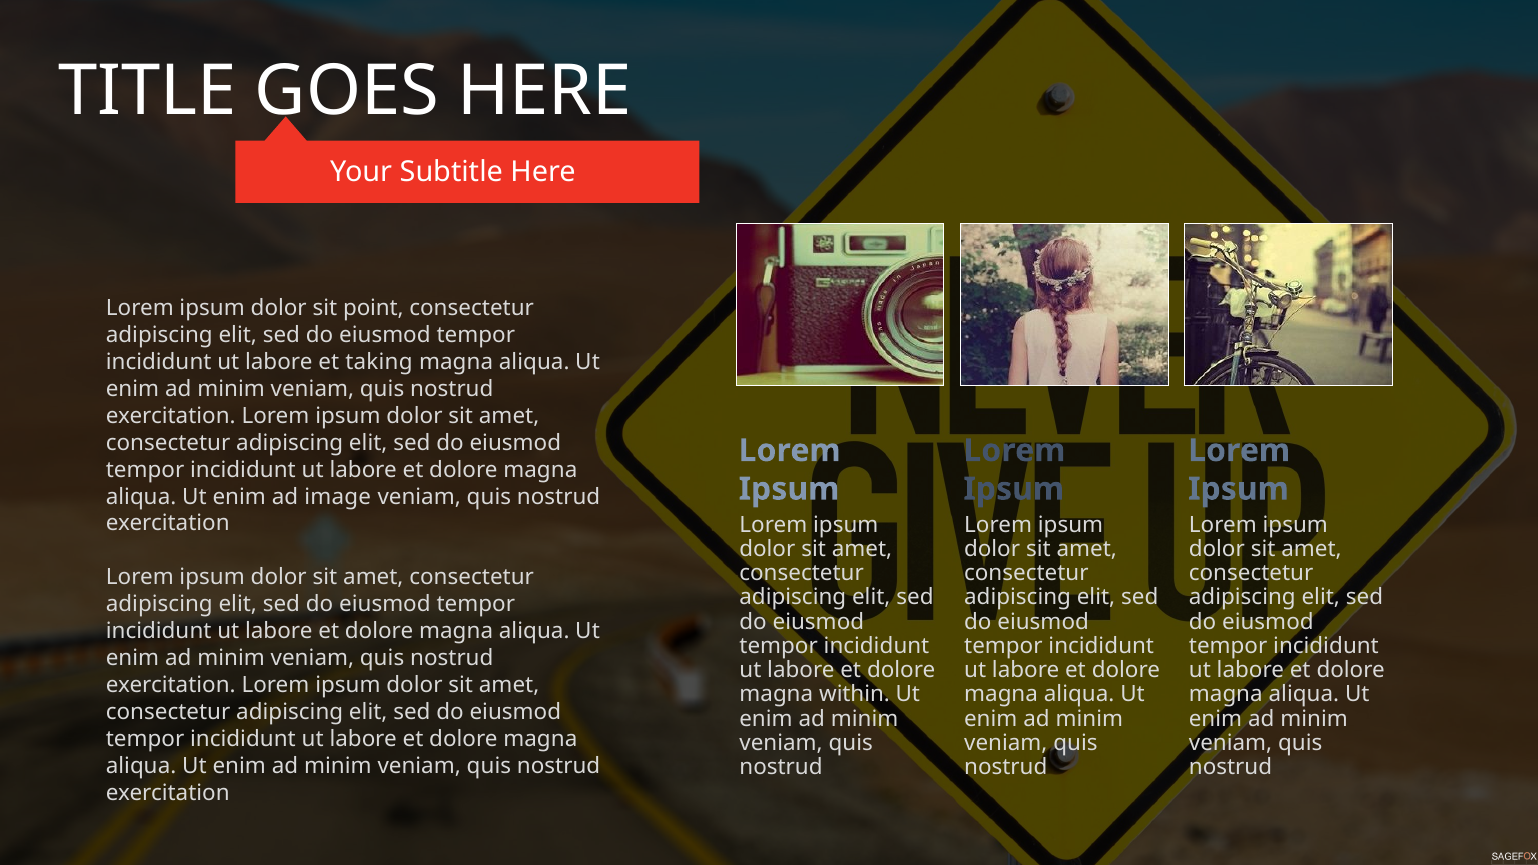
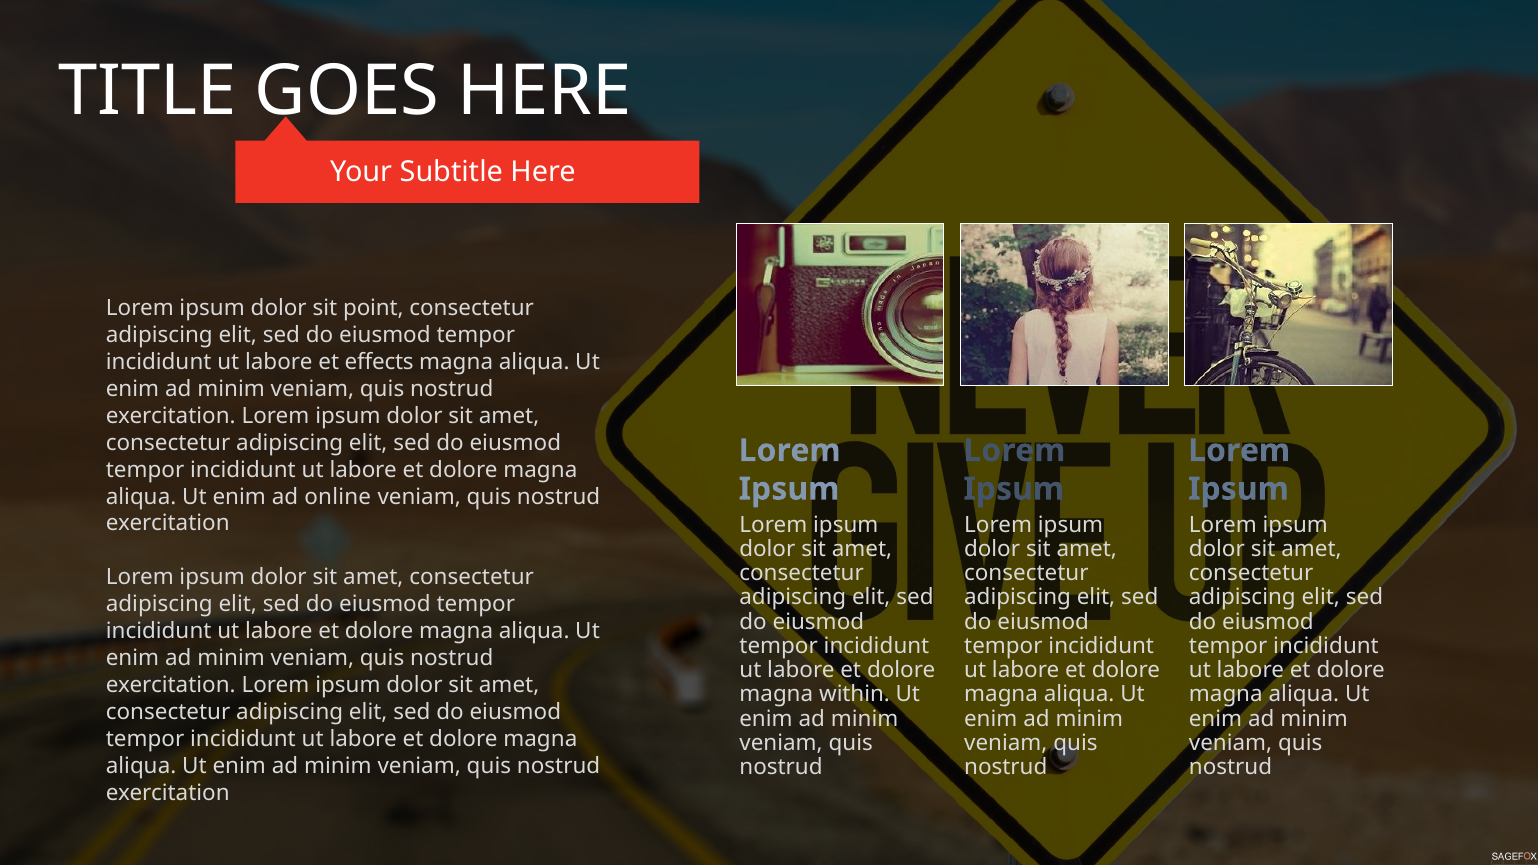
taking: taking -> effects
image: image -> online
